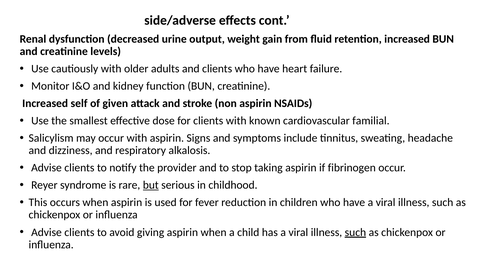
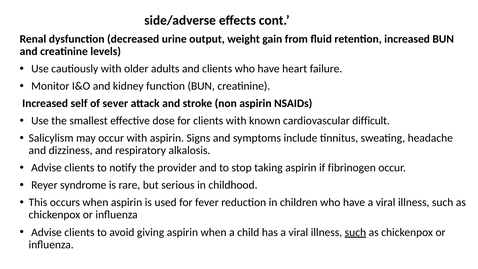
given: given -> sever
familial: familial -> difficult
but underline: present -> none
